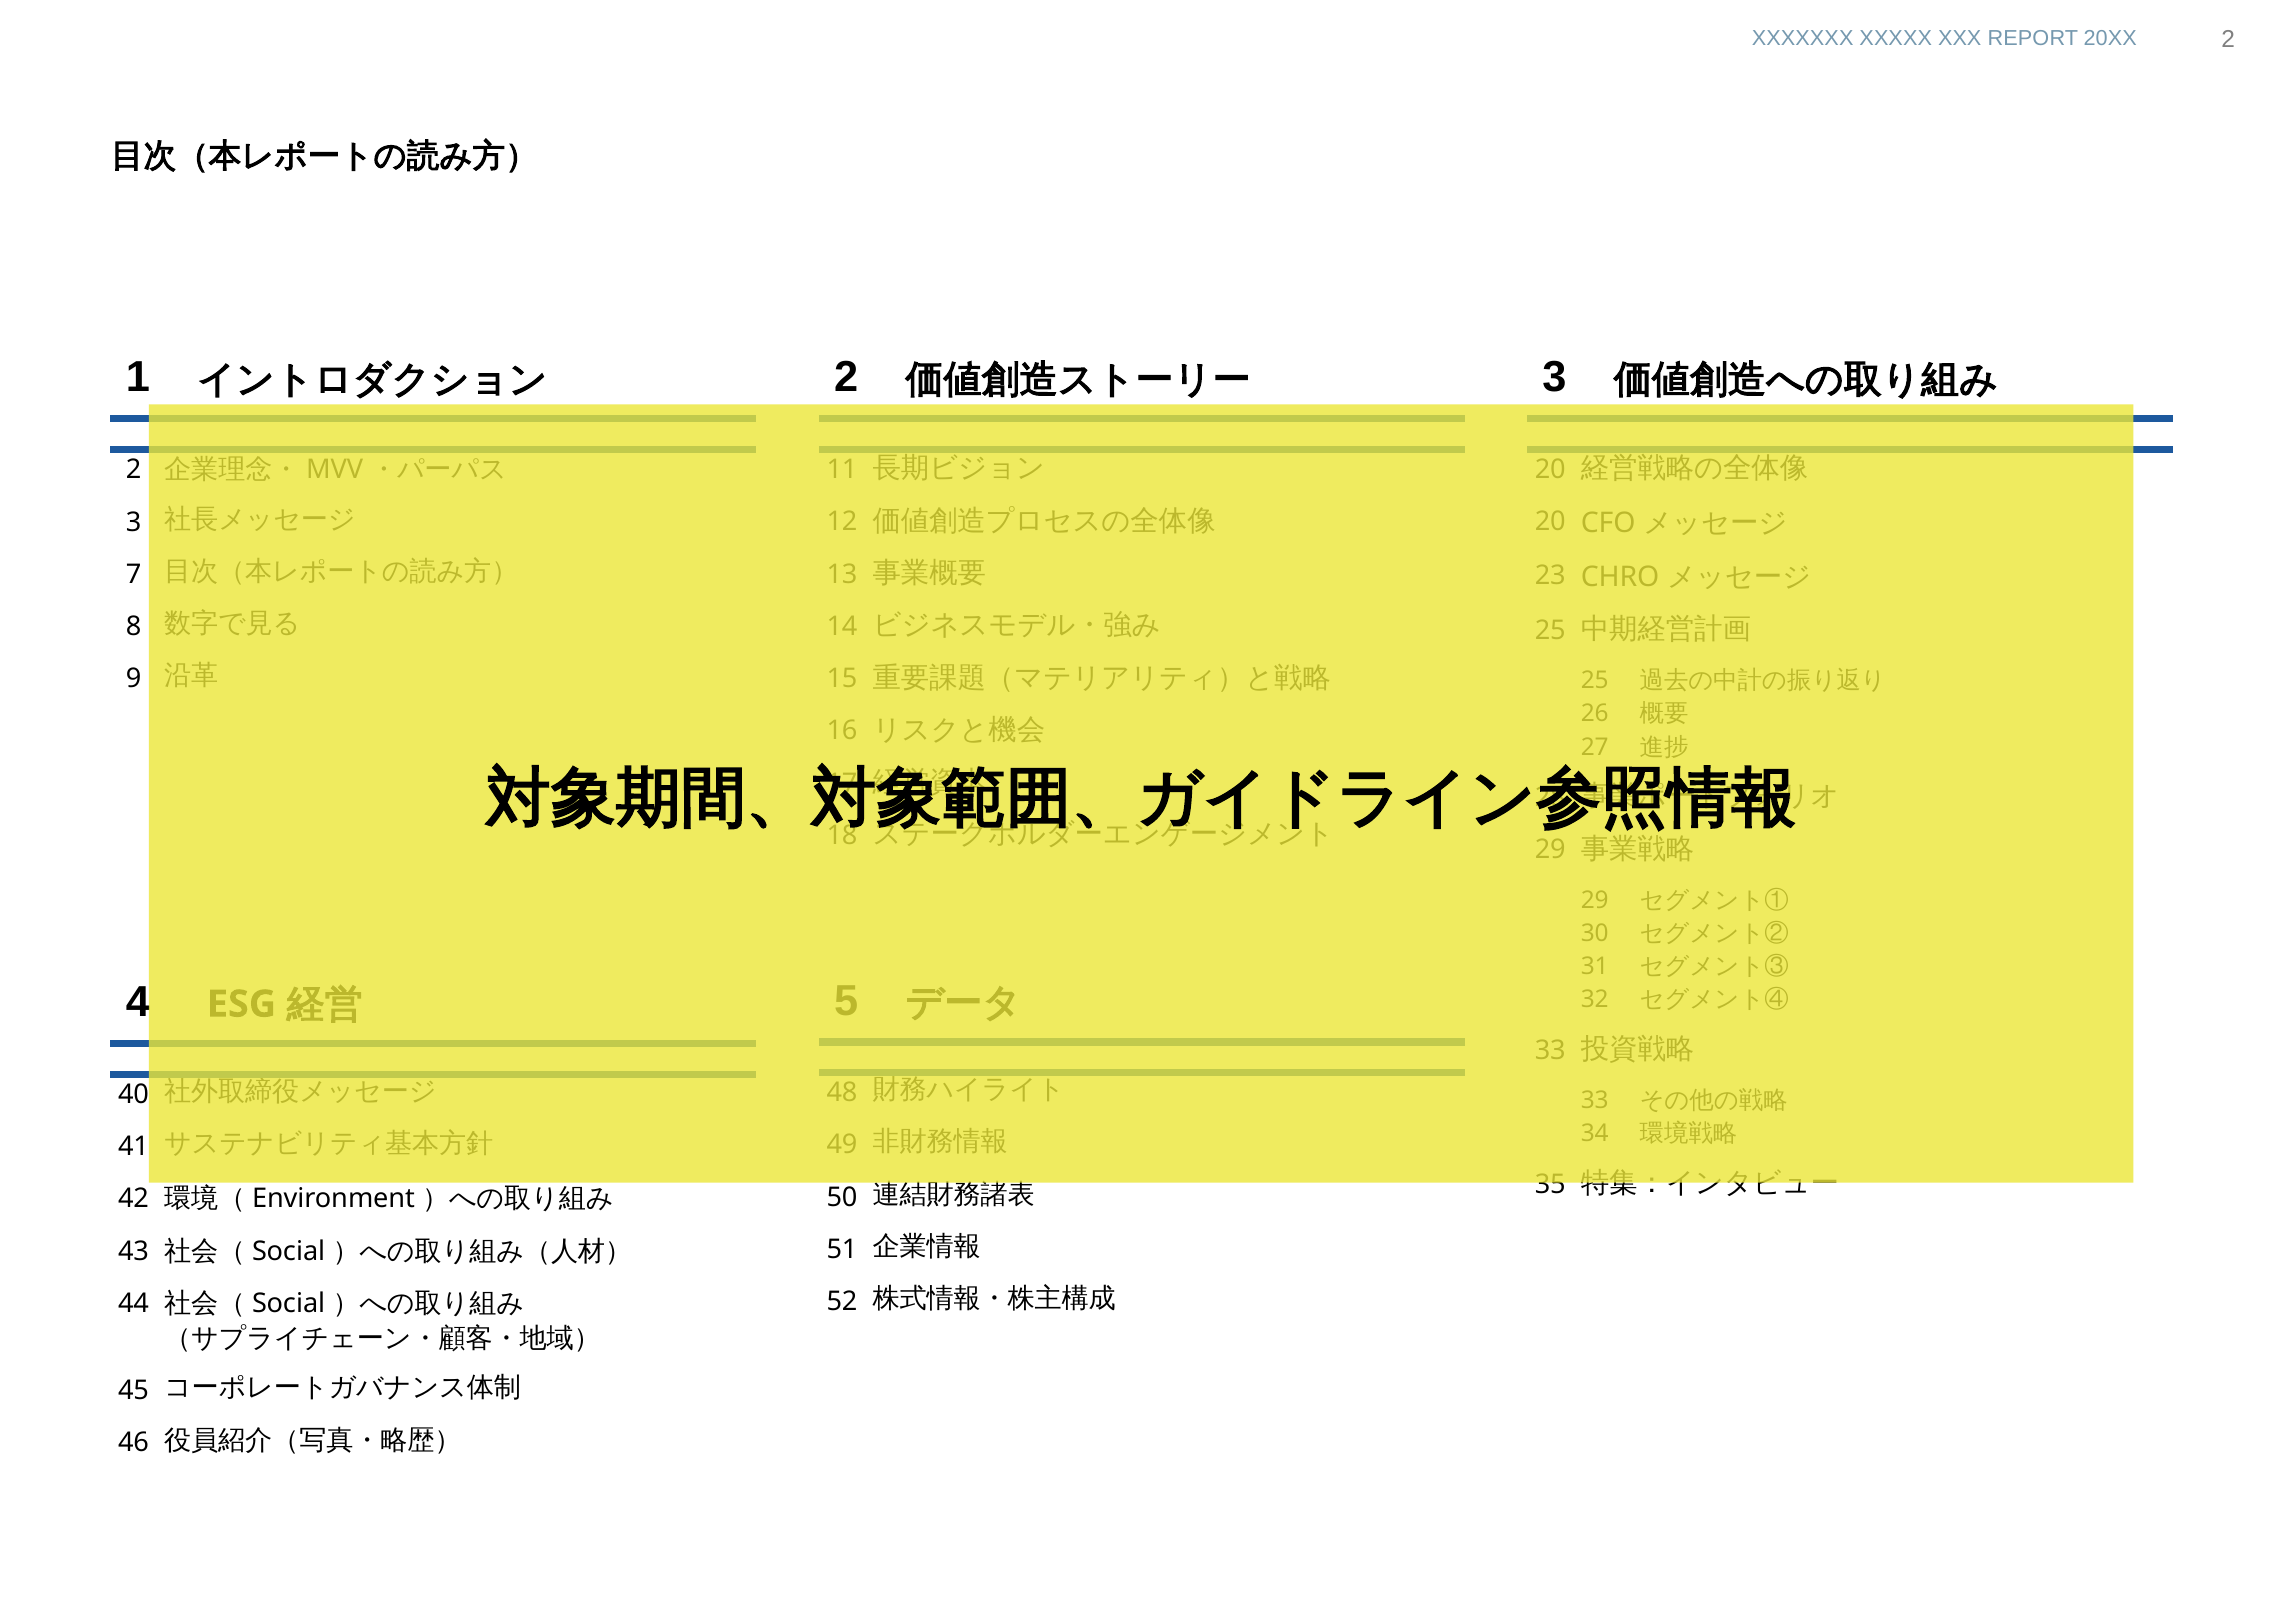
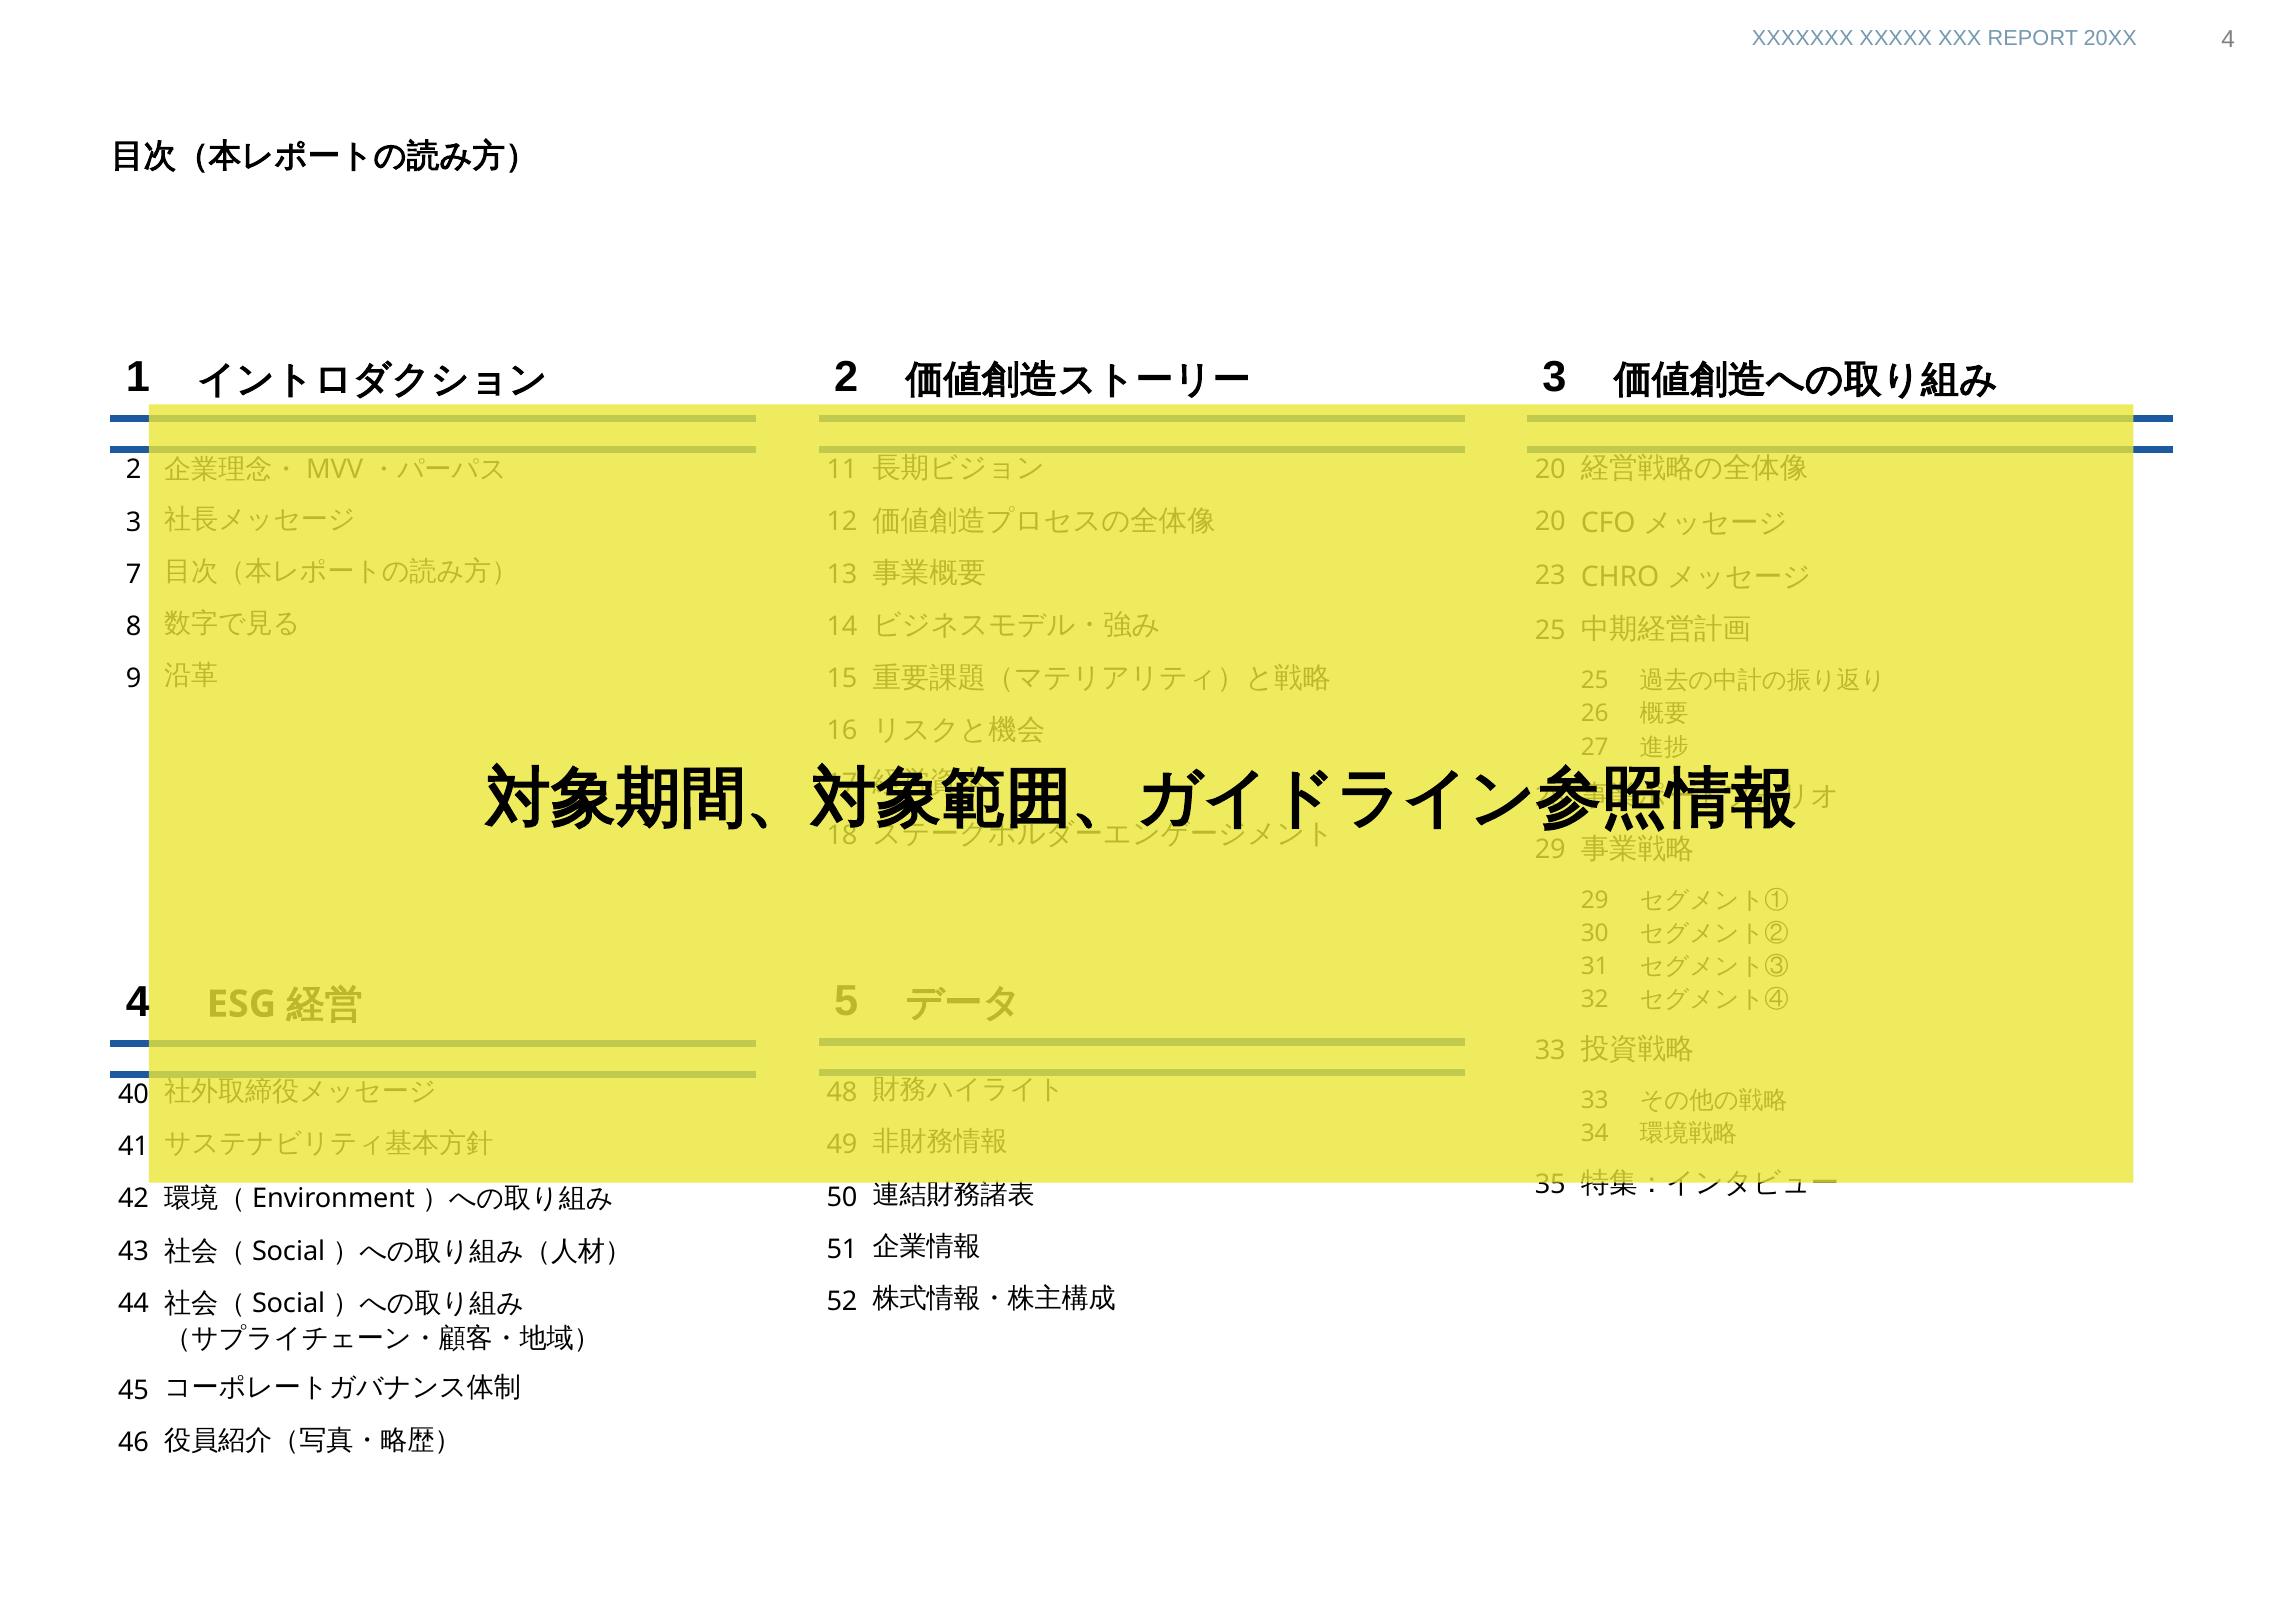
2 at (2228, 39): 2 -> 4
